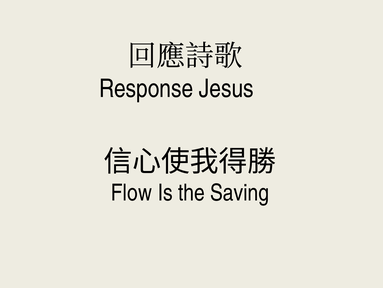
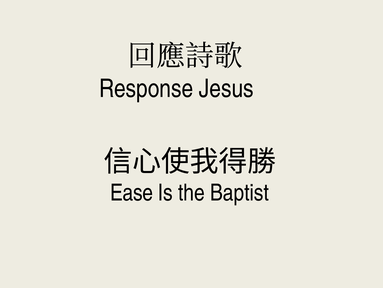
Flow: Flow -> Ease
Saving: Saving -> Baptist
